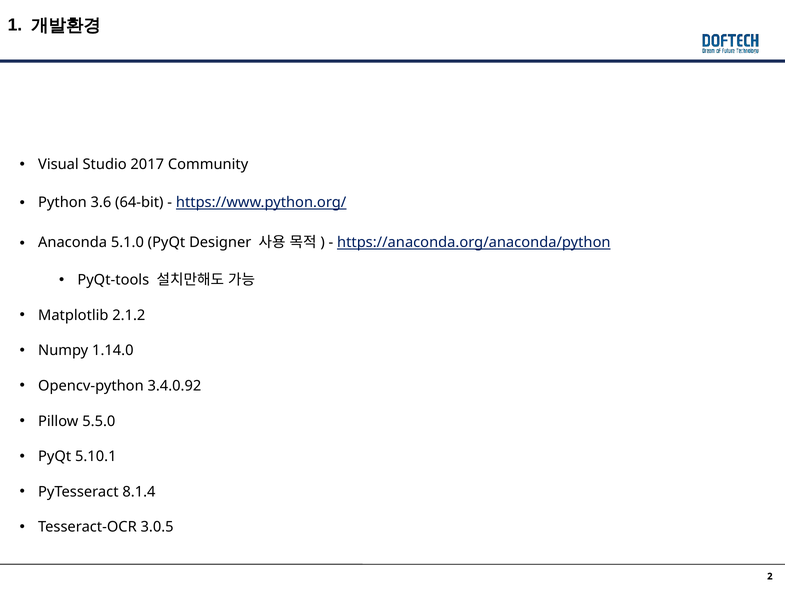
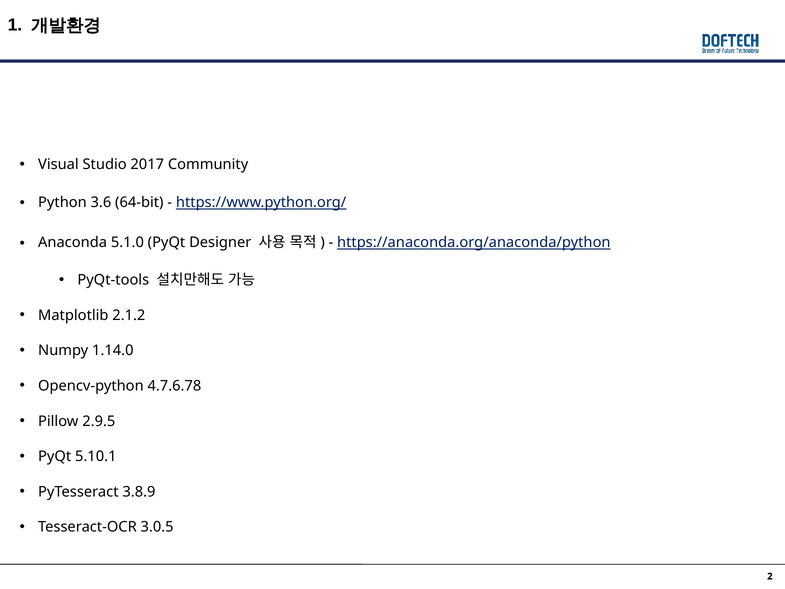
3.4.0.92: 3.4.0.92 -> 4.7.6.78
5.5.0: 5.5.0 -> 2.9.5
8.1.4: 8.1.4 -> 3.8.9
